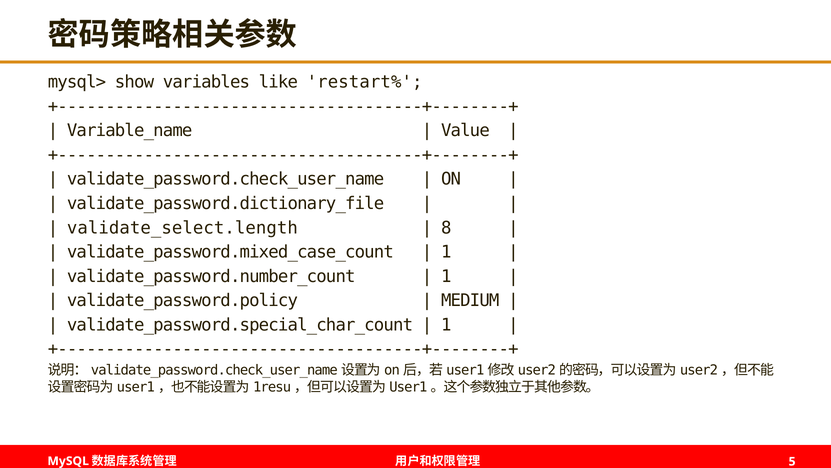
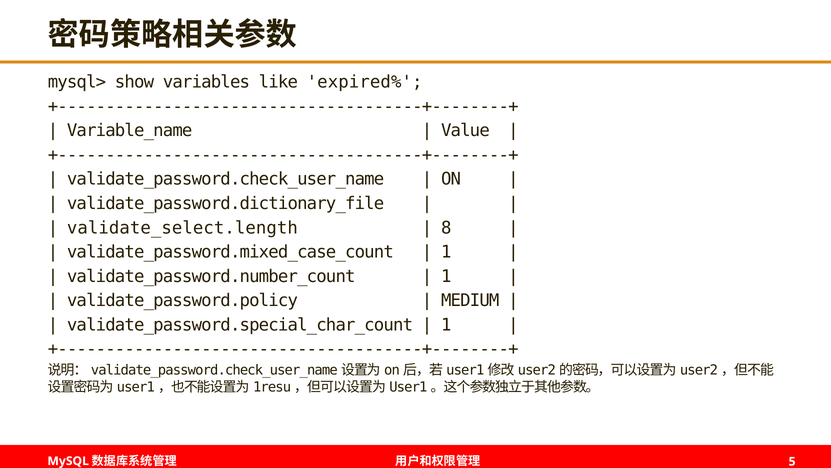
restart%: restart% -> expired%
